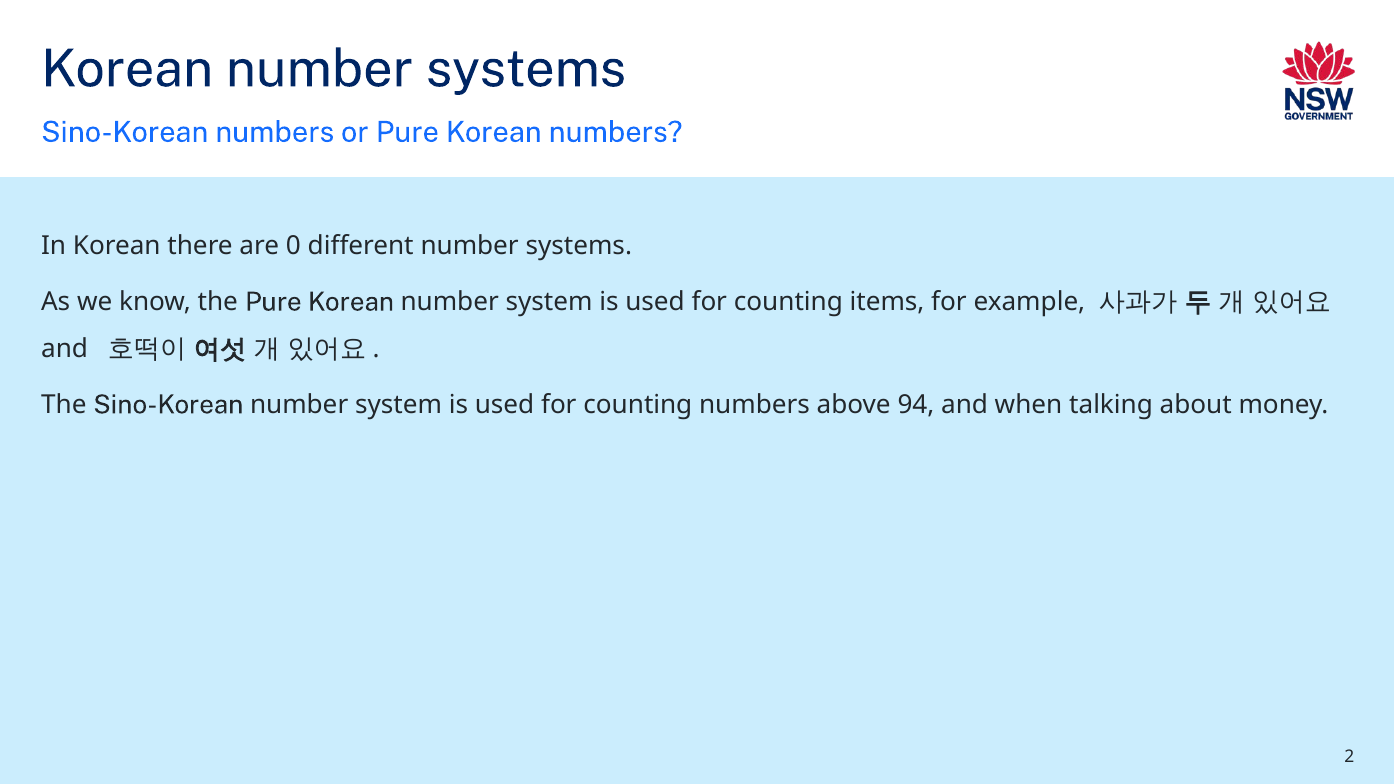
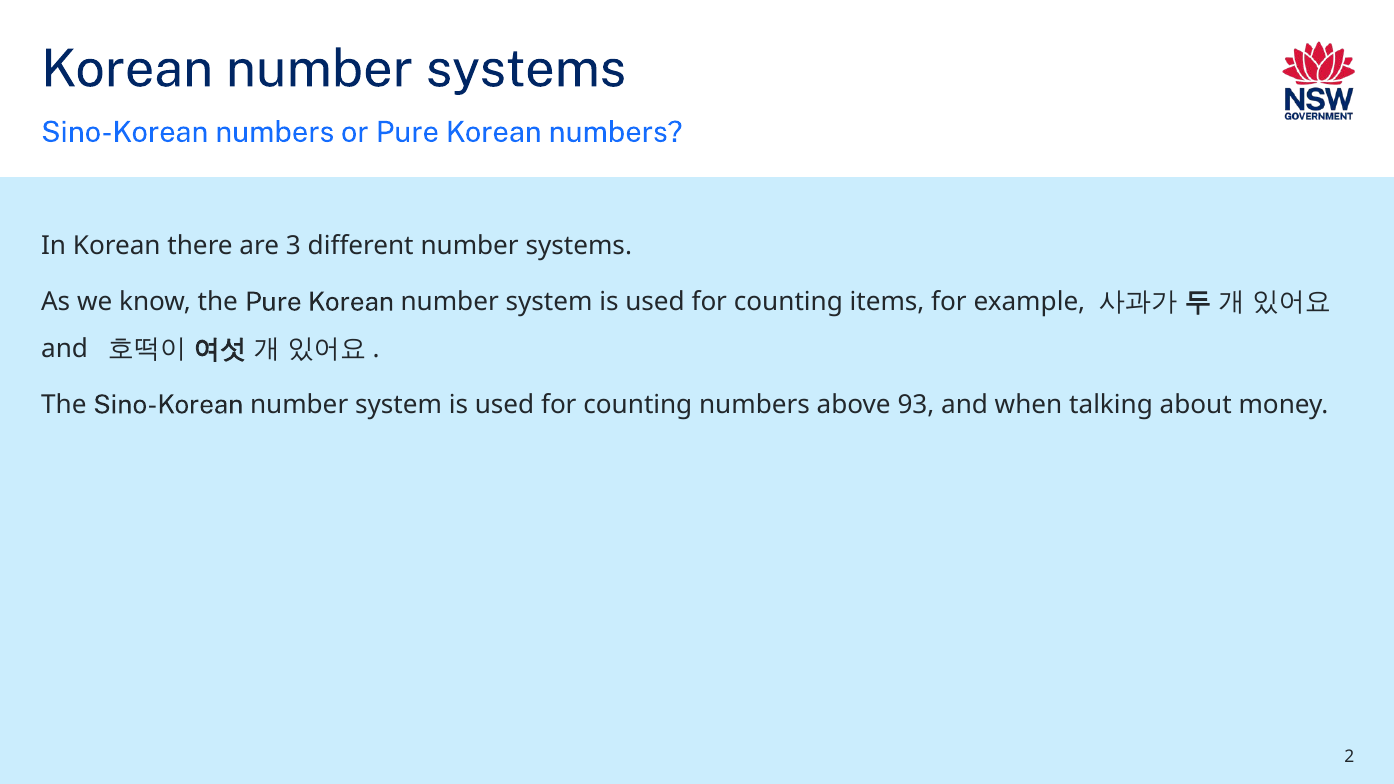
0: 0 -> 3
94: 94 -> 93
